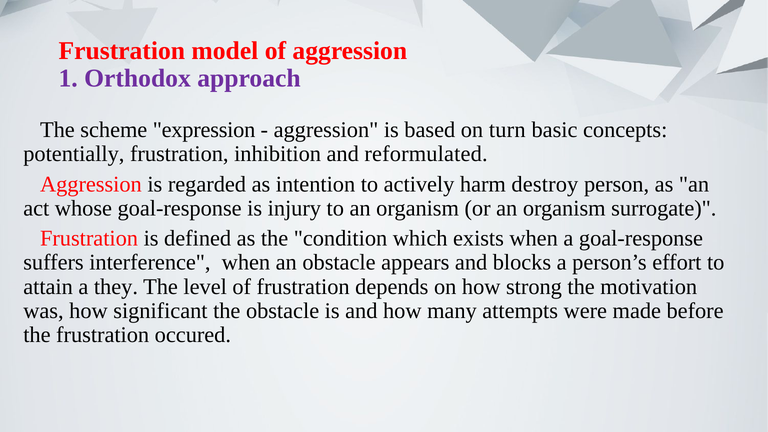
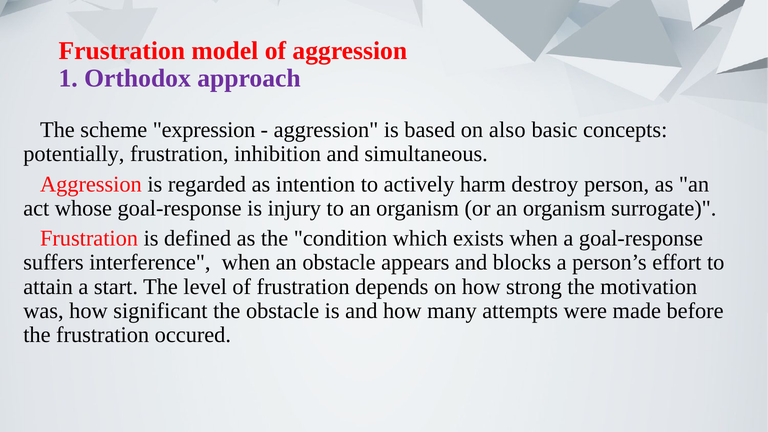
turn: turn -> also
reformulated: reformulated -> simultaneous
they: they -> start
